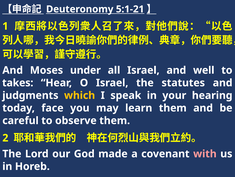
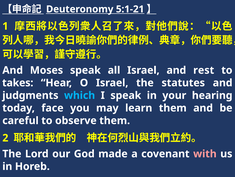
Moses under: under -> speak
well: well -> rest
which colour: yellow -> light blue
